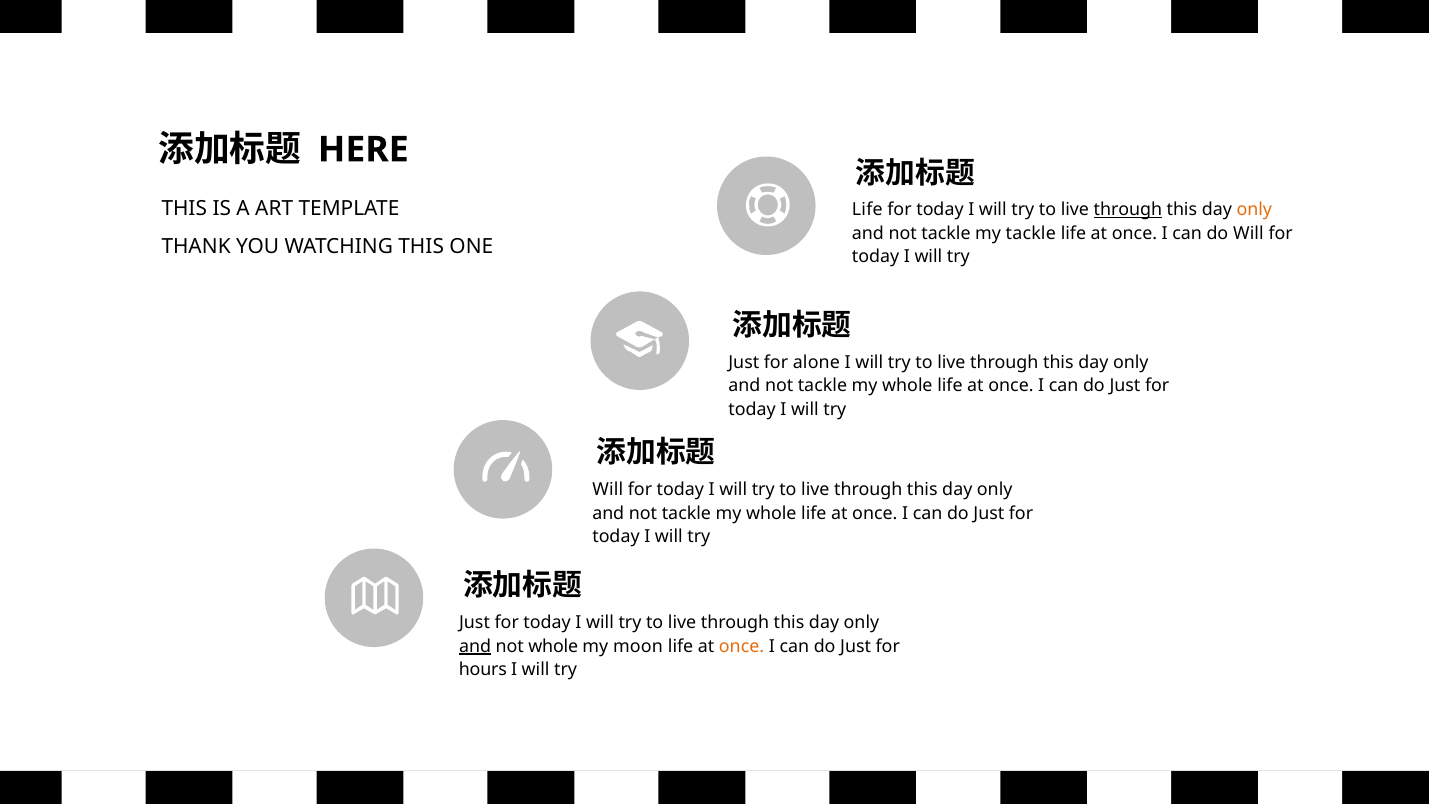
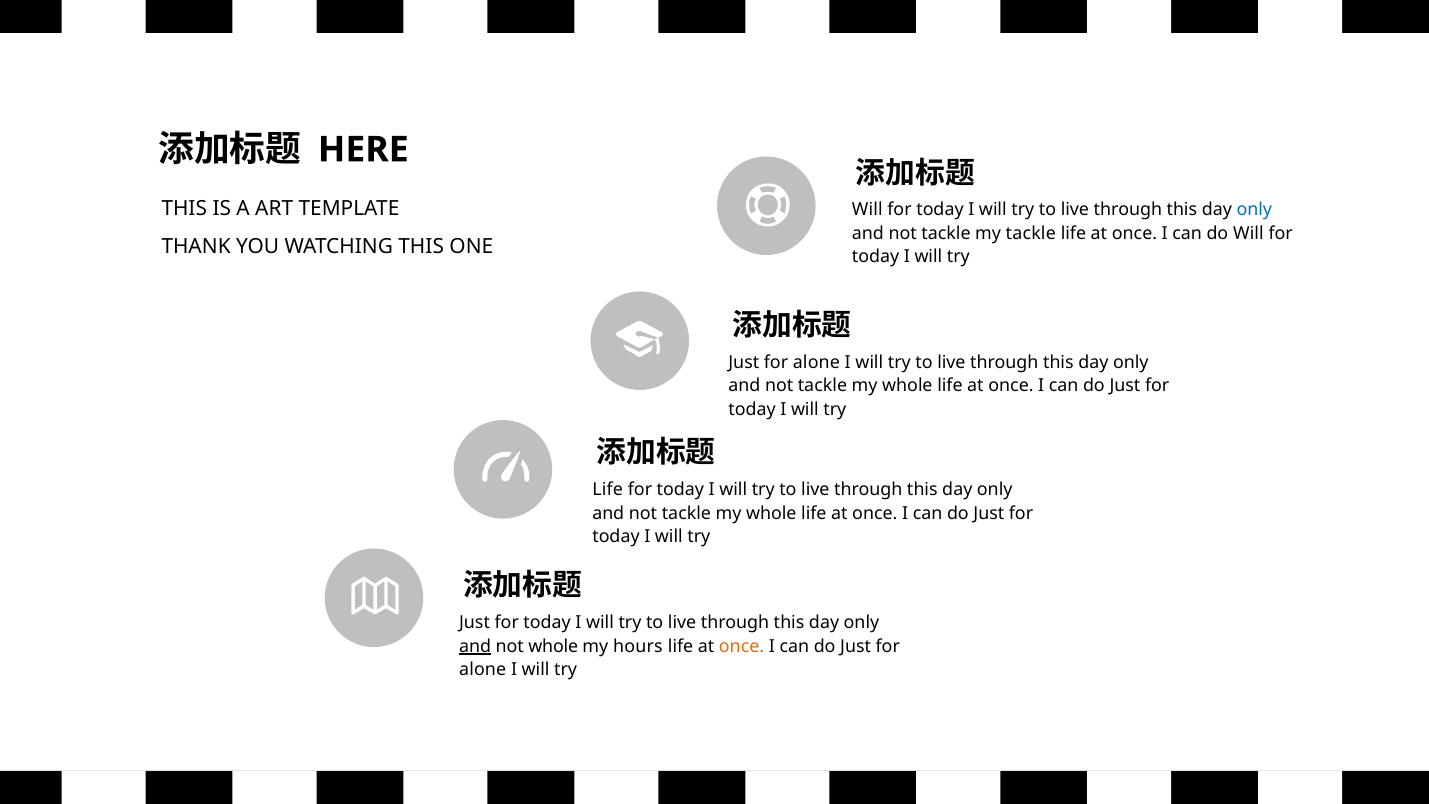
Life at (867, 210): Life -> Will
through at (1128, 210) underline: present -> none
only at (1254, 210) colour: orange -> blue
Will at (608, 490): Will -> Life
moon: moon -> hours
hours at (483, 670): hours -> alone
